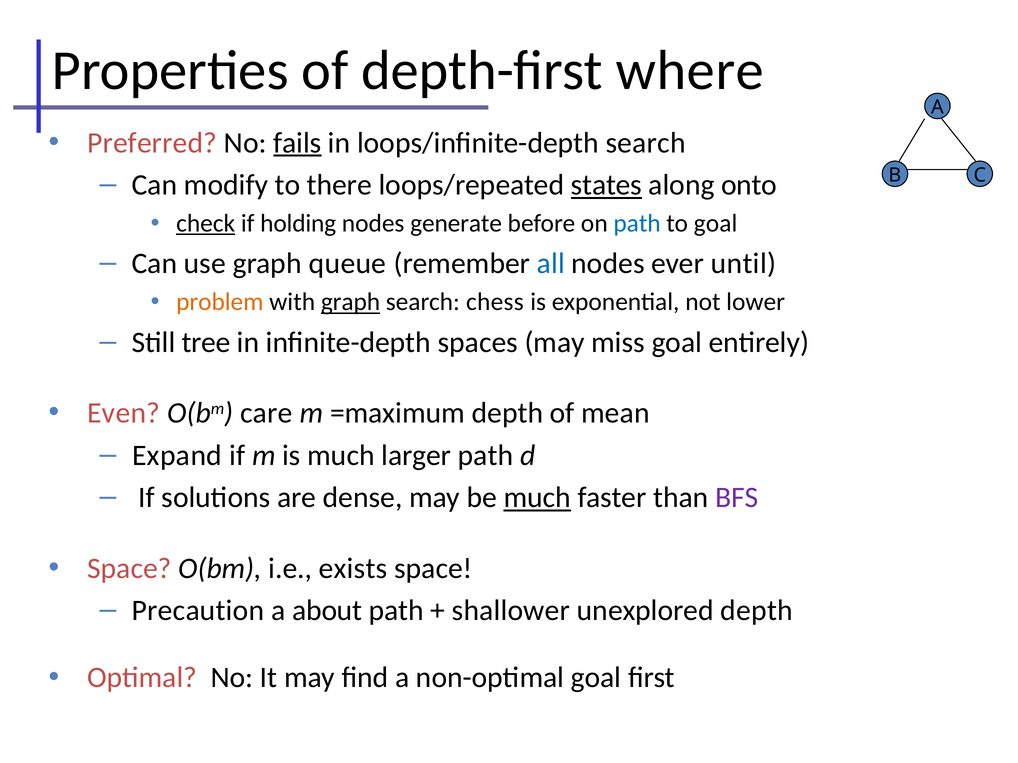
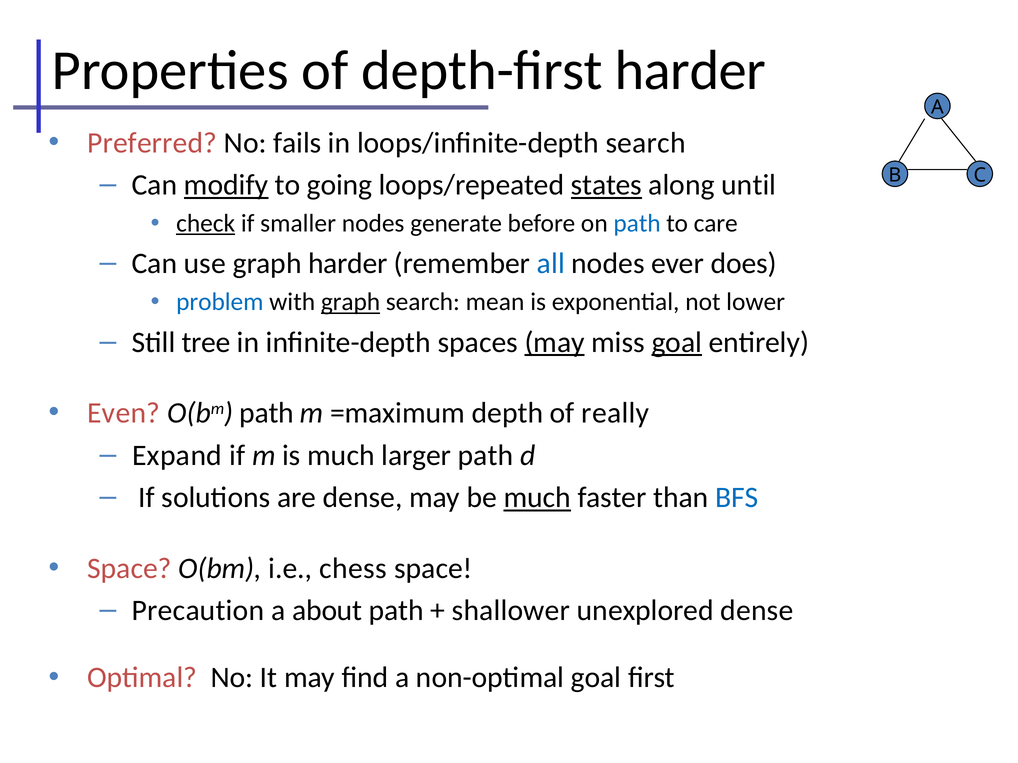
depth-first where: where -> harder
fails underline: present -> none
modify underline: none -> present
there: there -> going
onto: onto -> until
holding: holding -> smaller
to goal: goal -> care
graph queue: queue -> harder
until: until -> does
problem colour: orange -> blue
chess: chess -> mean
may at (555, 342) underline: none -> present
goal at (677, 342) underline: none -> present
O(bm care: care -> path
mean: mean -> really
BFS colour: purple -> blue
exists: exists -> chess
unexplored depth: depth -> dense
